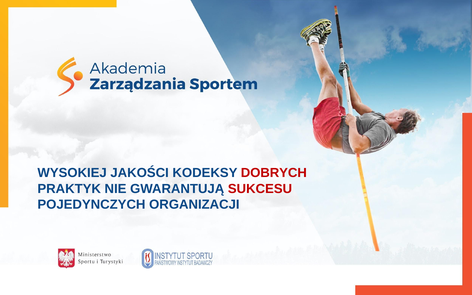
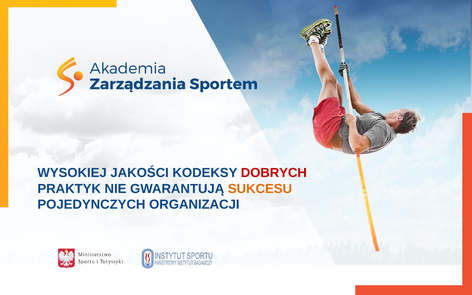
SUKCESU colour: red -> orange
